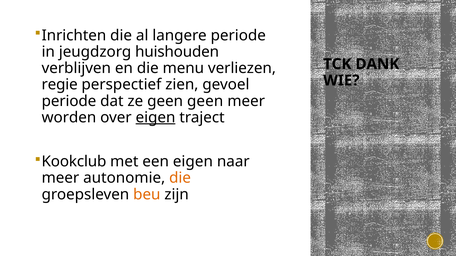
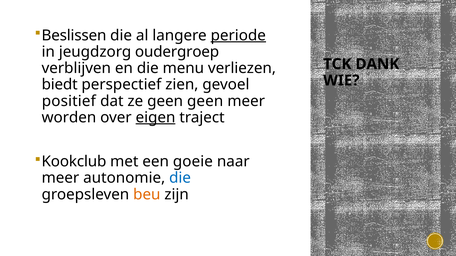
Inrichten: Inrichten -> Beslissen
periode at (238, 35) underline: none -> present
huishouden: huishouden -> oudergroep
regie: regie -> biedt
periode at (69, 101): periode -> positief
een eigen: eigen -> goeie
die at (180, 178) colour: orange -> blue
